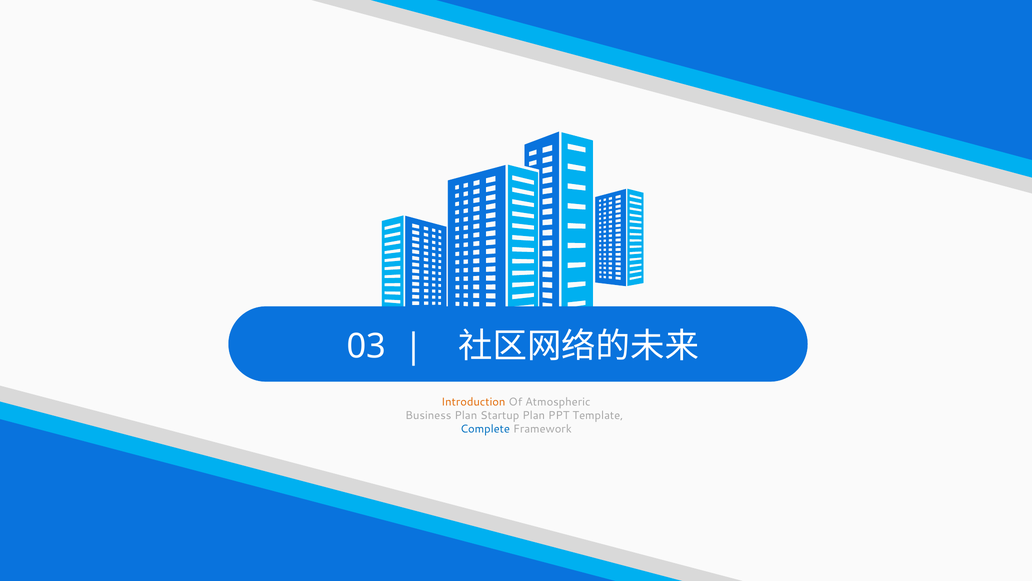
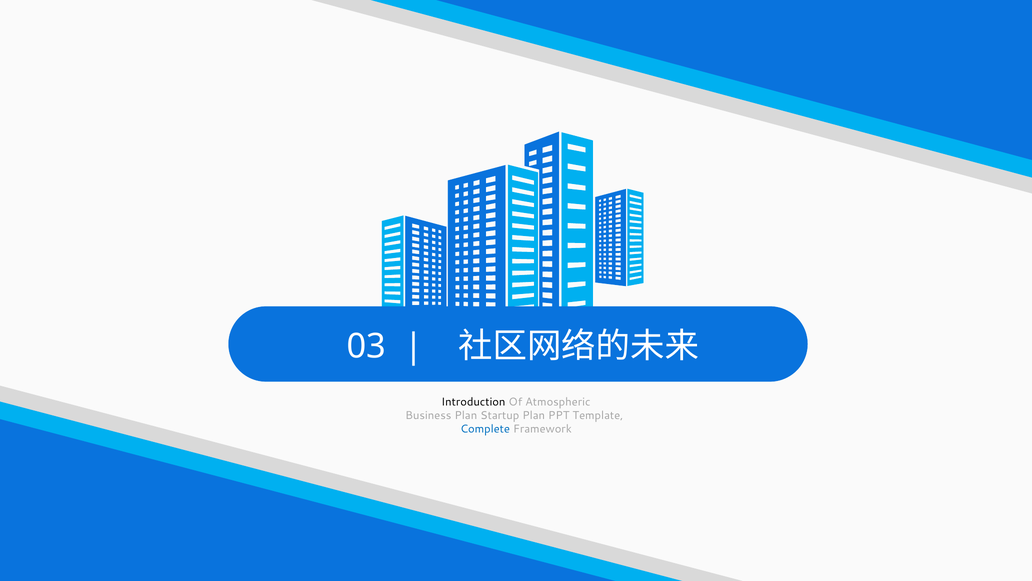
Introduction colour: orange -> black
